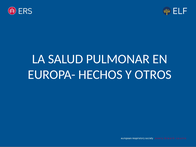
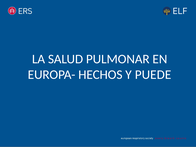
OTROS: OTROS -> PUEDE
